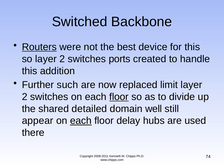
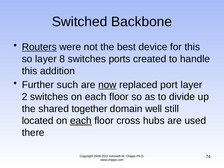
so layer 2: 2 -> 8
now underline: none -> present
limit: limit -> port
floor at (119, 97) underline: present -> none
detailed: detailed -> together
appear: appear -> located
delay: delay -> cross
